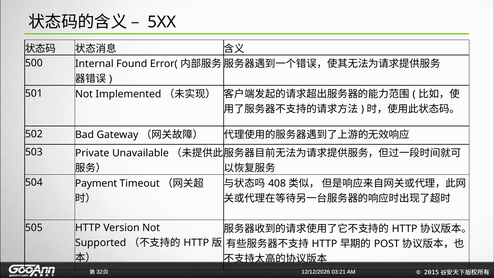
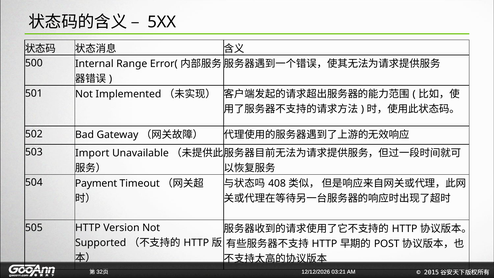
Found: Found -> Range
Private: Private -> Import
